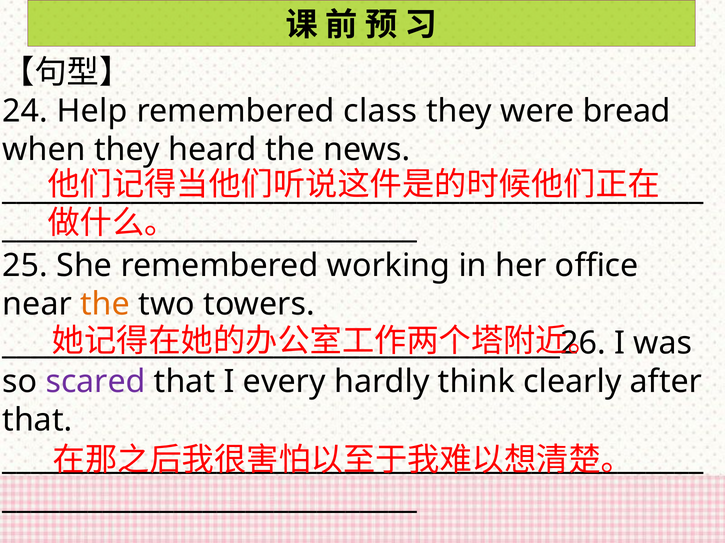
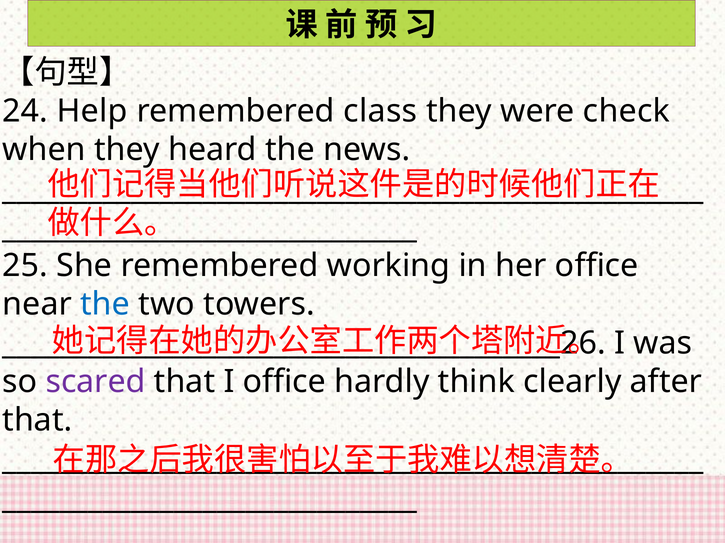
bread: bread -> check
the at (105, 305) colour: orange -> blue
I every: every -> office
